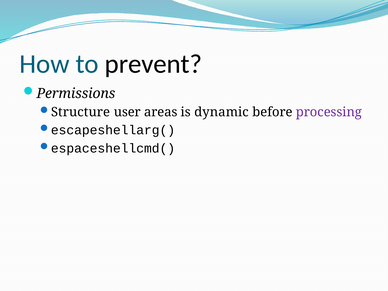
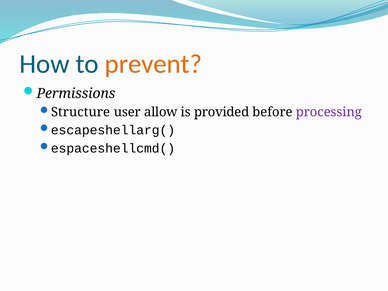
prevent colour: black -> orange
areas: areas -> allow
dynamic: dynamic -> provided
